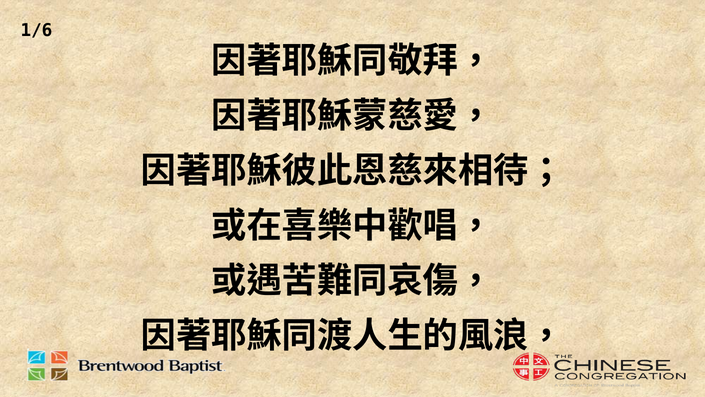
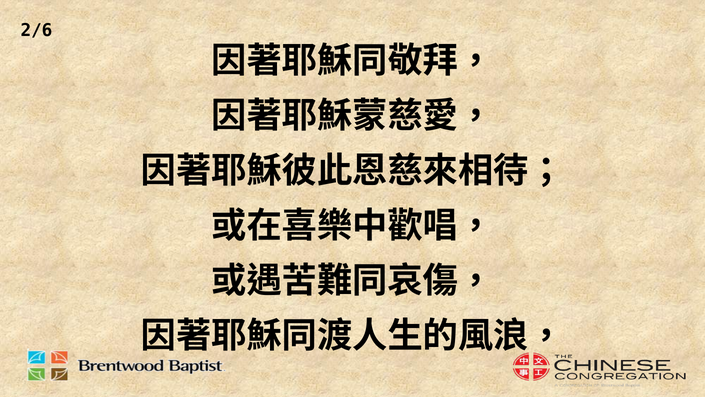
1/6: 1/6 -> 2/6
